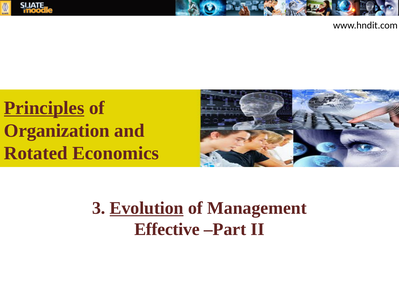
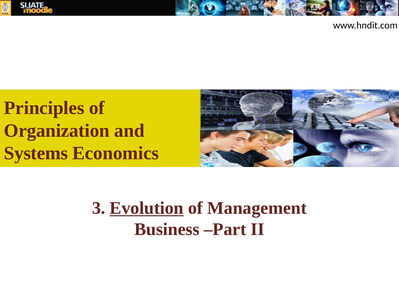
Principles underline: present -> none
Rotated: Rotated -> Systems
Effective: Effective -> Business
